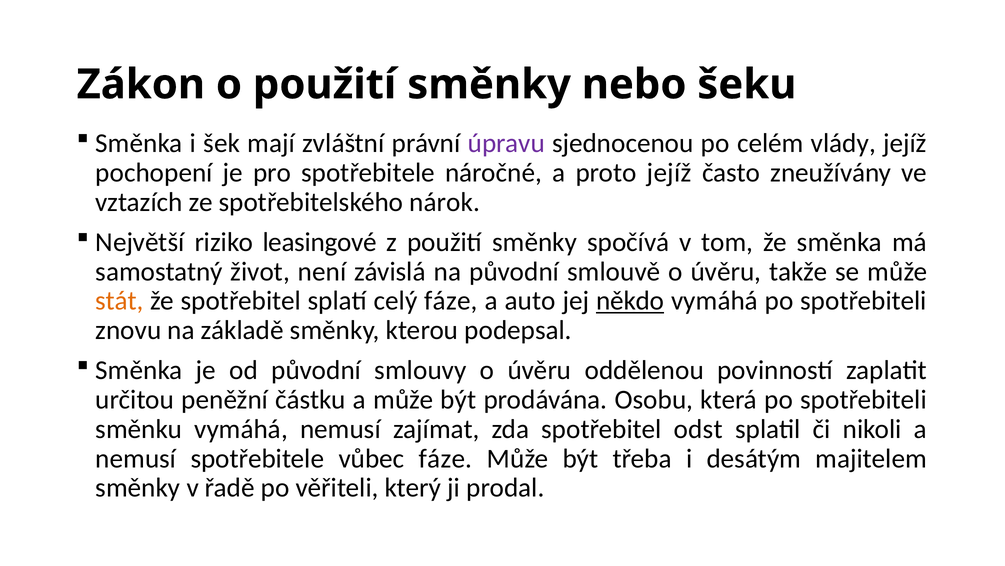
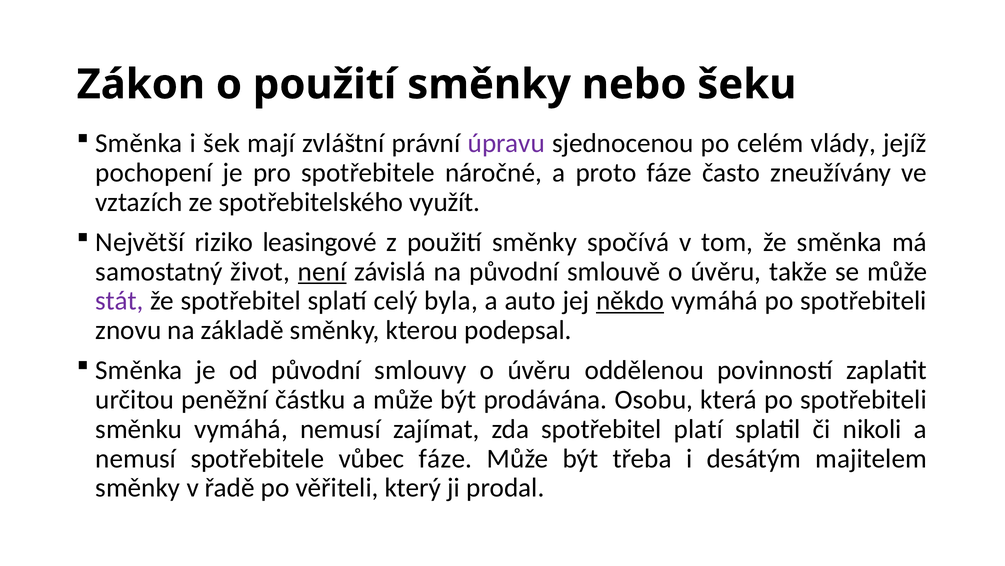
proto jejíž: jejíž -> fáze
nárok: nárok -> využít
není underline: none -> present
stát colour: orange -> purple
celý fáze: fáze -> byla
odst: odst -> platí
